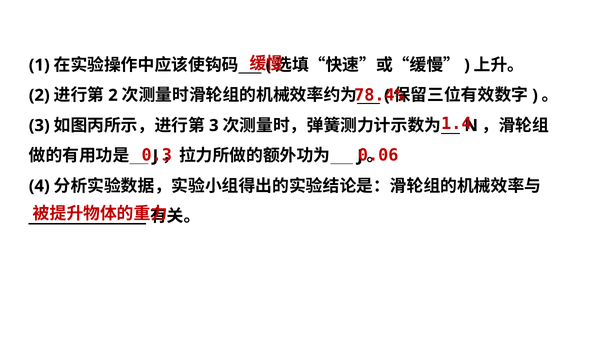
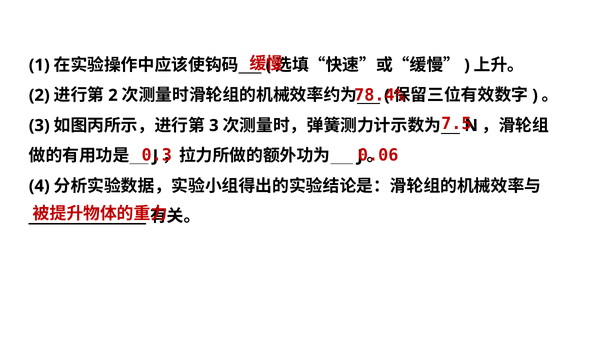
1.4: 1.4 -> 7.5
